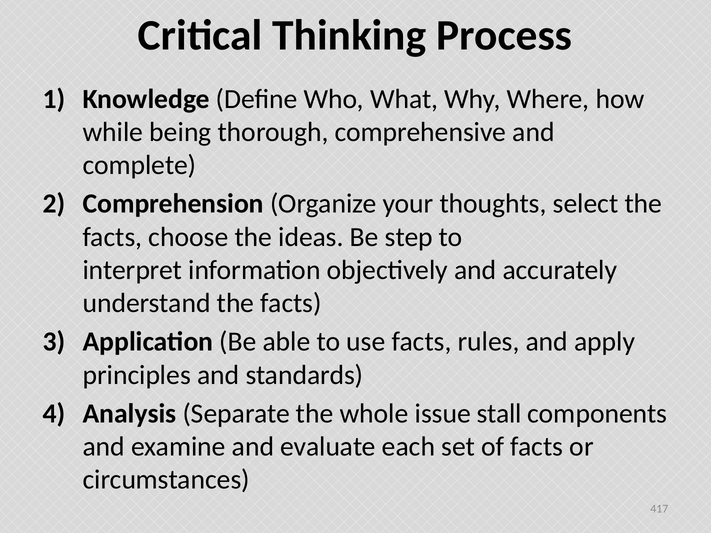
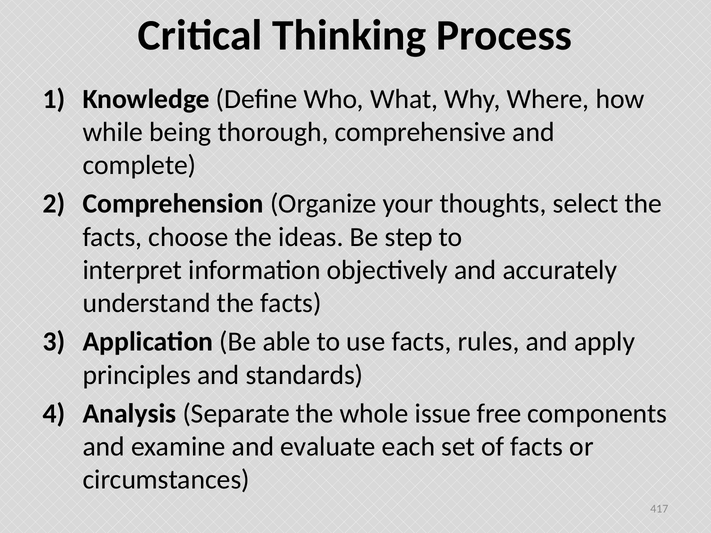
stall: stall -> free
